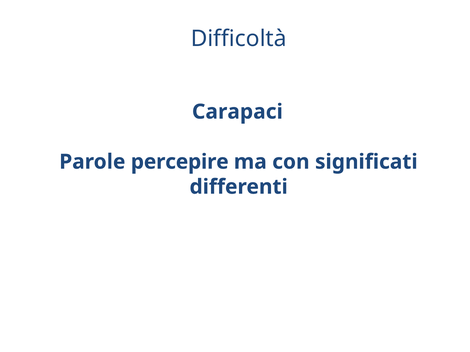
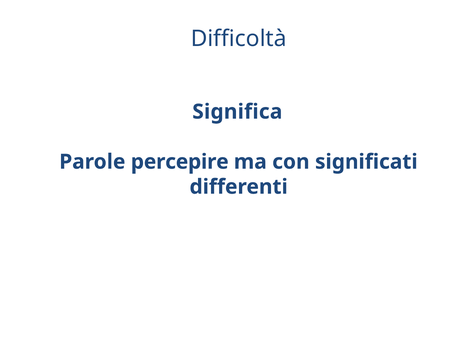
Carapaci: Carapaci -> Significa
